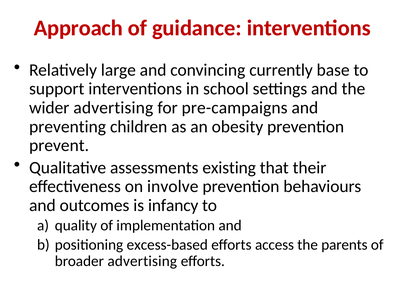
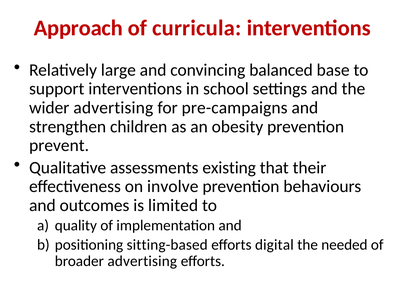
guidance: guidance -> curricula
currently: currently -> balanced
preventing: preventing -> strengthen
infancy: infancy -> limited
excess-based: excess-based -> sitting-based
access: access -> digital
parents: parents -> needed
